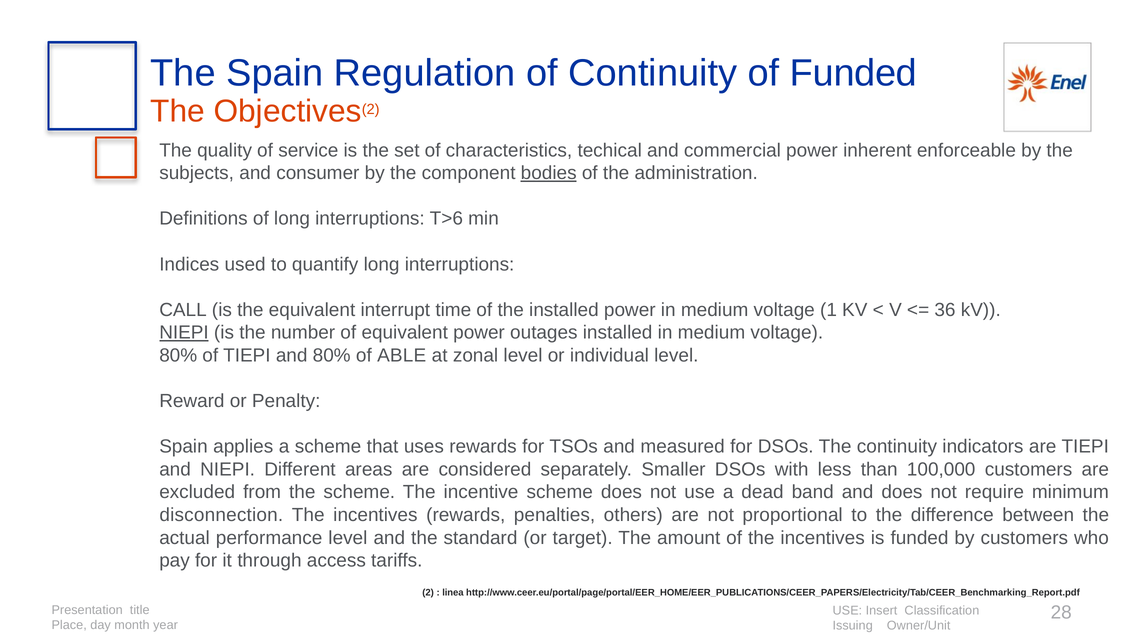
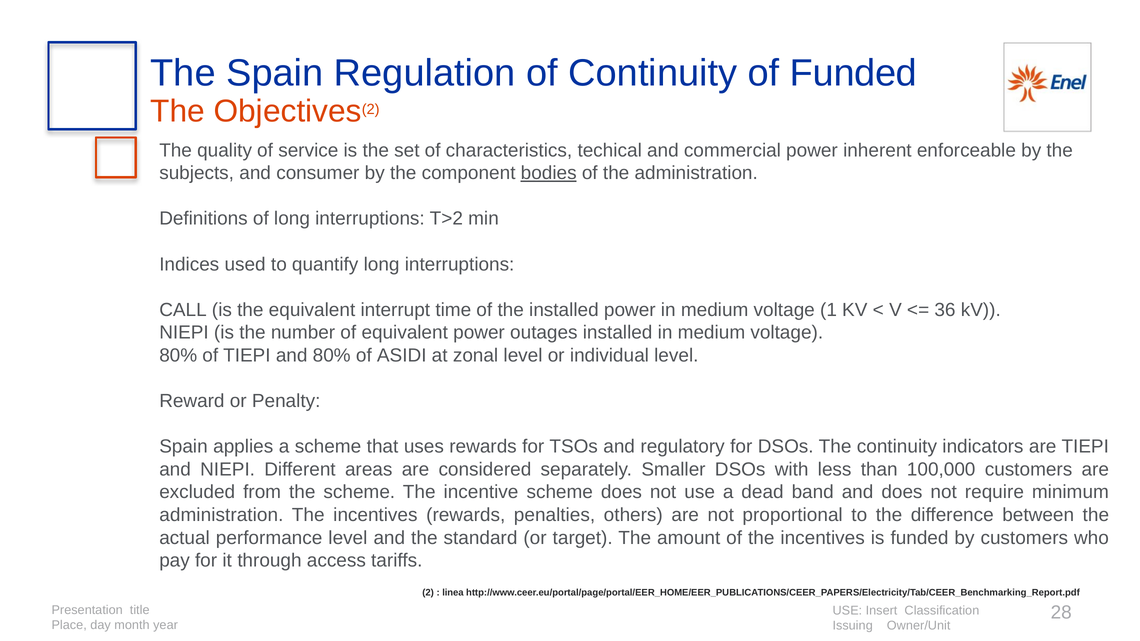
T>6: T>6 -> T>2
NIEPI at (184, 333) underline: present -> none
ABLE: ABLE -> ASIDI
measured: measured -> regulatory
disconnection at (221, 515): disconnection -> administration
